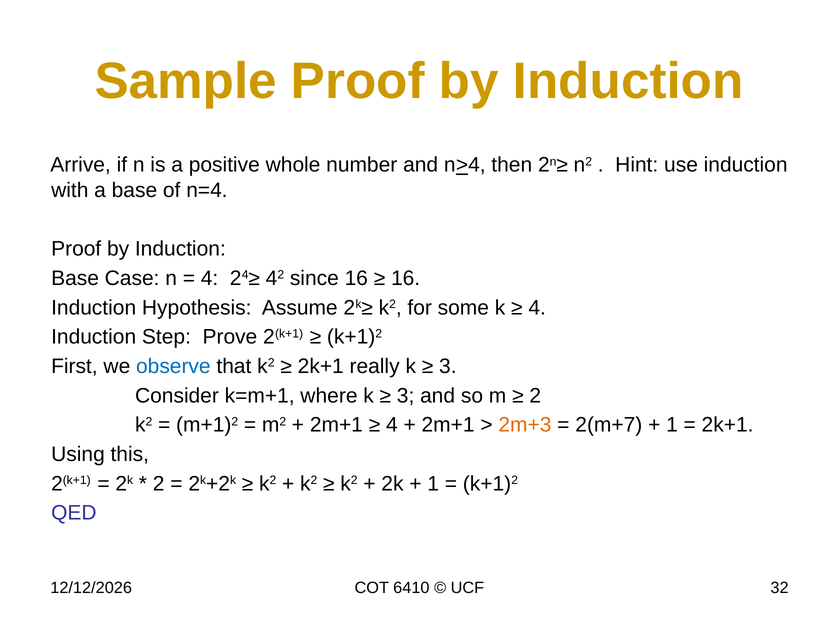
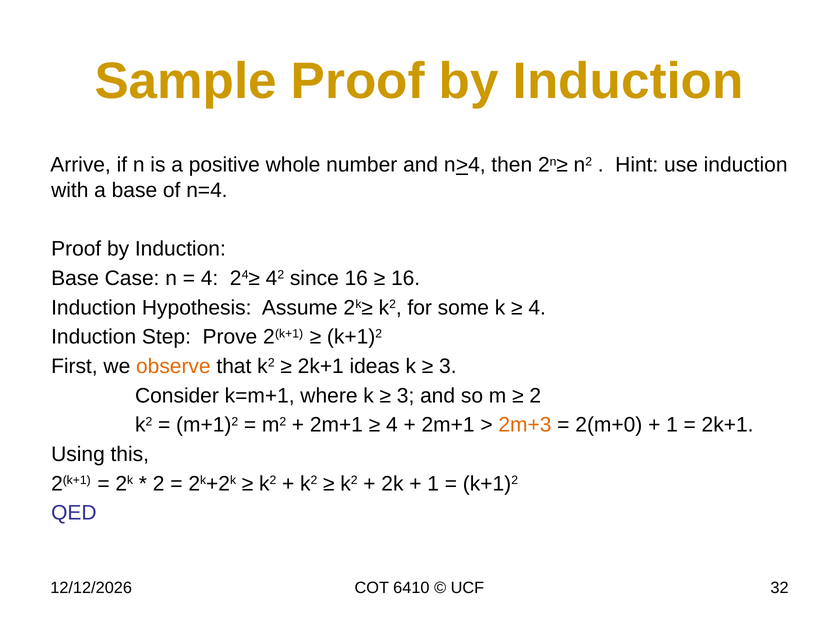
observe colour: blue -> orange
really: really -> ideas
2(m+7: 2(m+7 -> 2(m+0
